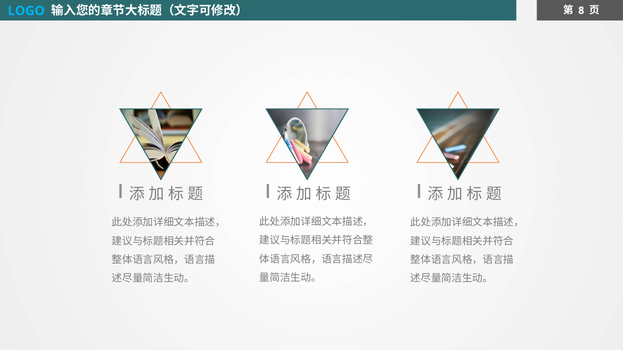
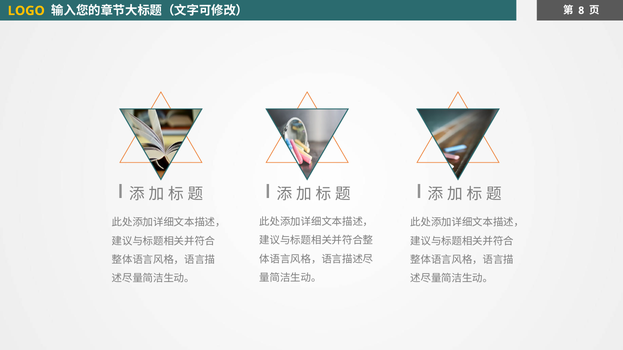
LOGO colour: light blue -> yellow
